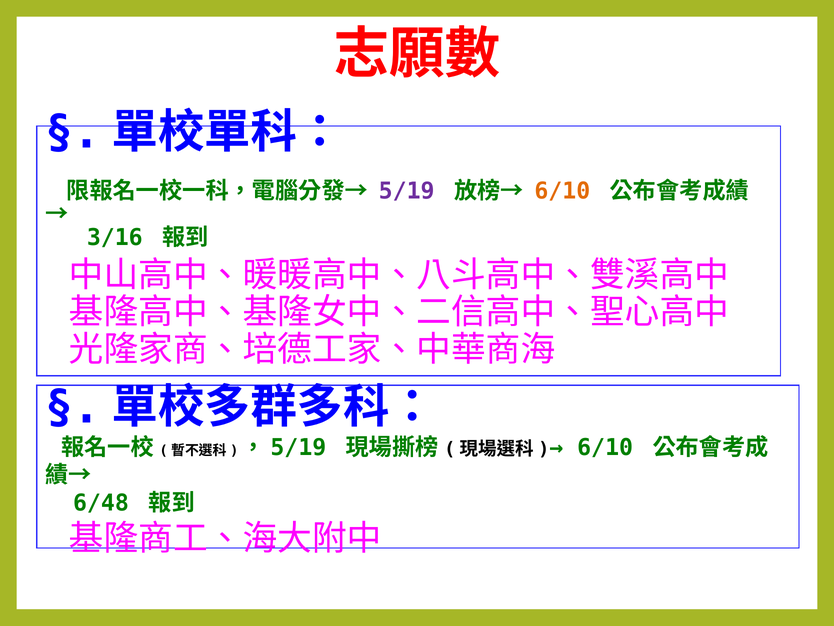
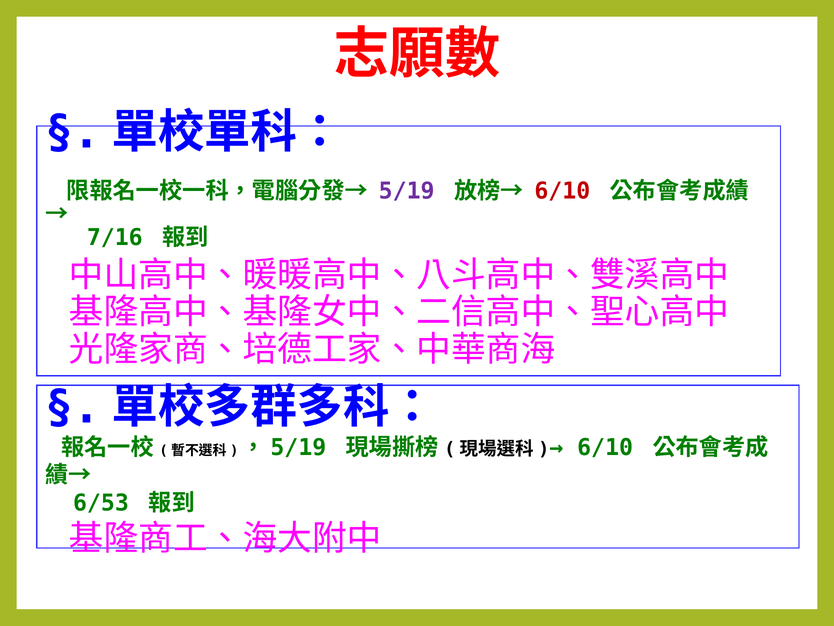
6/10 at (562, 191) colour: orange -> red
3/16: 3/16 -> 7/16
6/48: 6/48 -> 6/53
